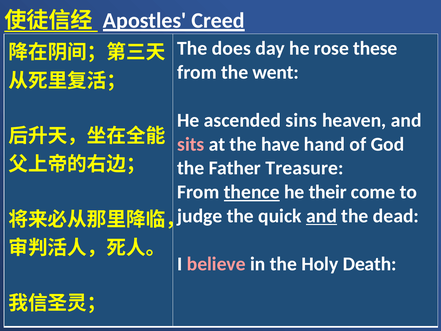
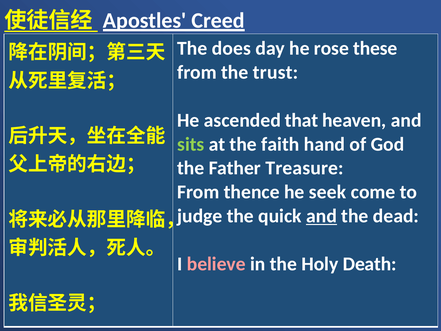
went: went -> trust
sins: sins -> that
sits colour: pink -> light green
have: have -> faith
thence underline: present -> none
their: their -> seek
